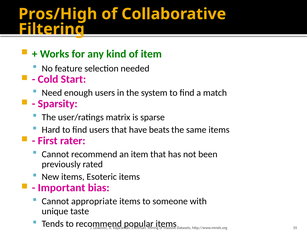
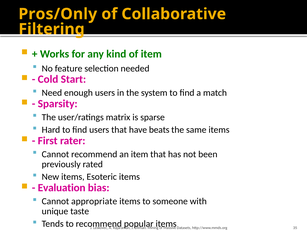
Pros/High: Pros/High -> Pros/Only
Important: Important -> Evaluation
